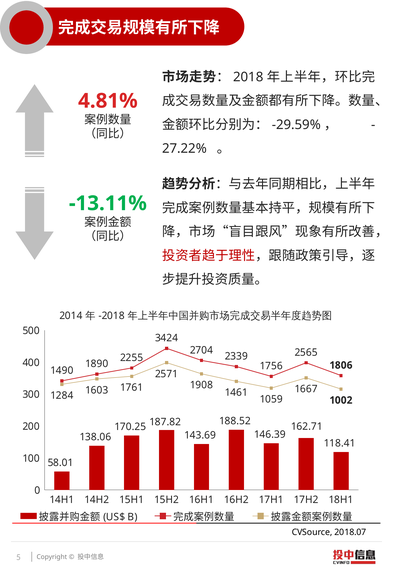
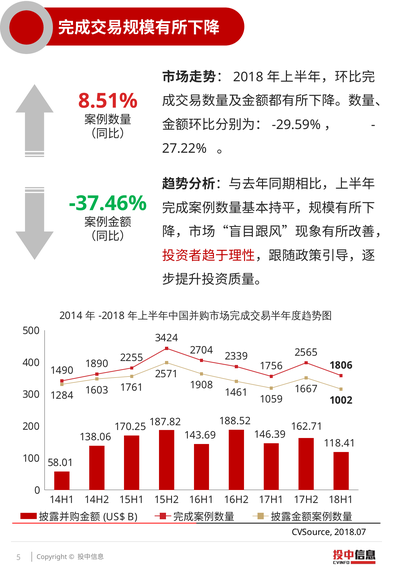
4.81%: 4.81% -> 8.51%
-13.11%: -13.11% -> -37.46%
